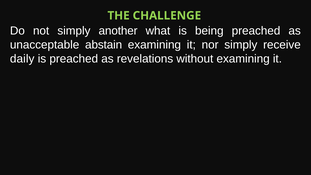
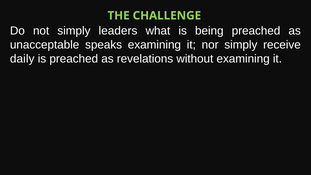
another: another -> leaders
abstain: abstain -> speaks
